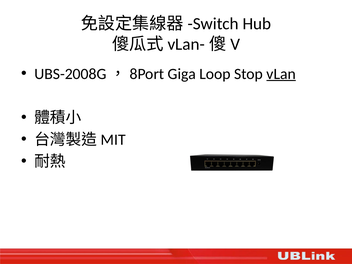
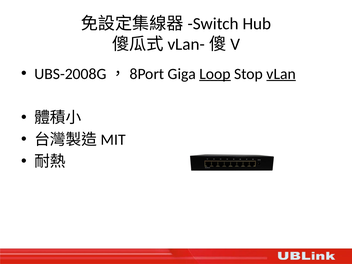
Loop underline: none -> present
